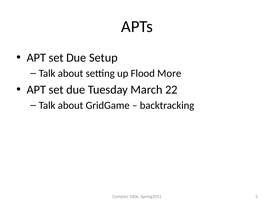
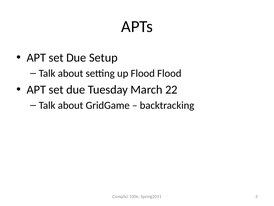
Flood More: More -> Flood
